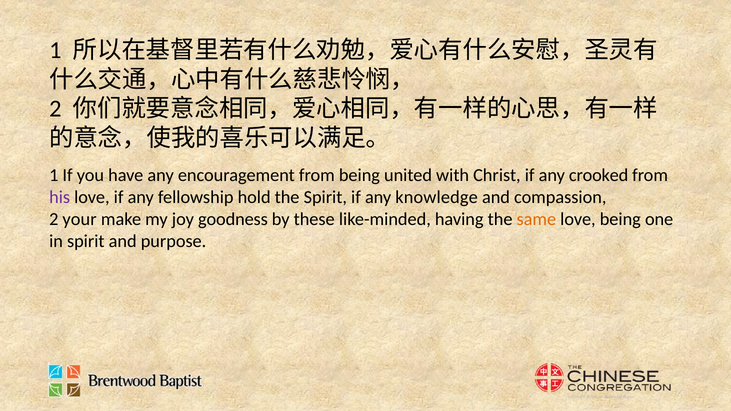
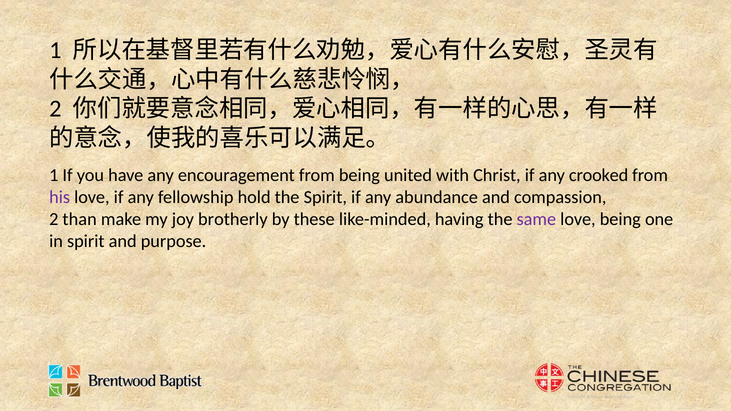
knowledge: knowledge -> abundance
your: your -> than
goodness: goodness -> brotherly
same colour: orange -> purple
